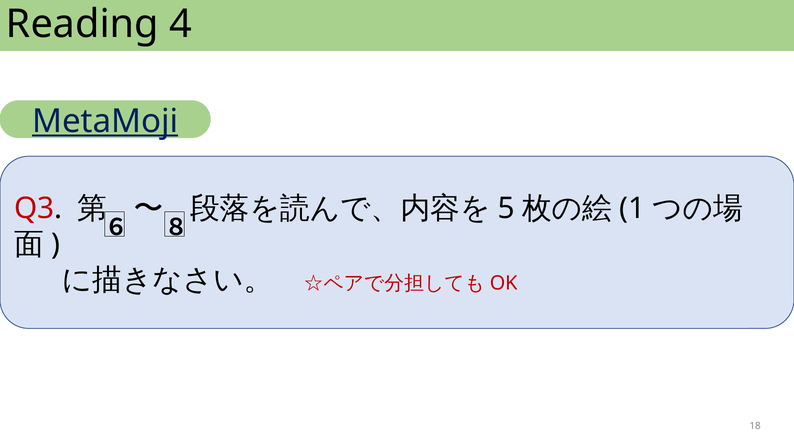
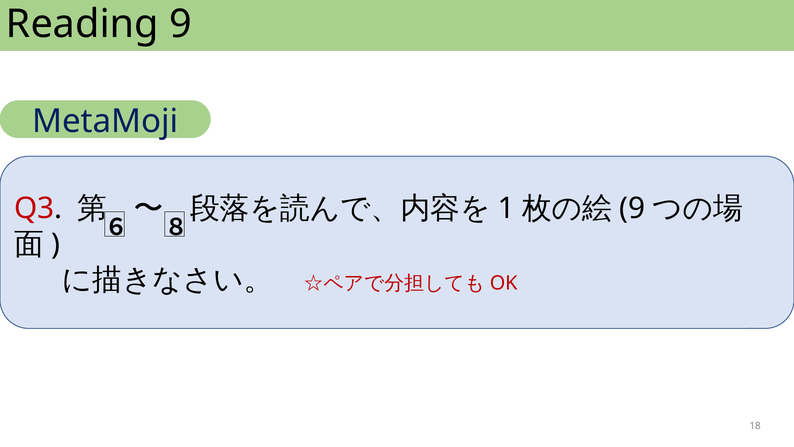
Reading 4: 4 -> 9
MetaMoji underline: present -> none
5: 5 -> 1
1 at (632, 208): 1 -> 9
